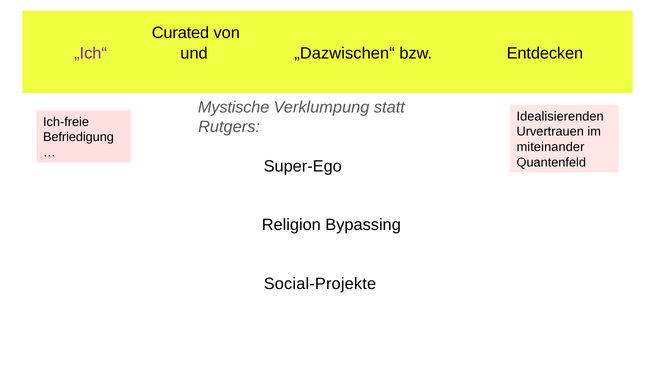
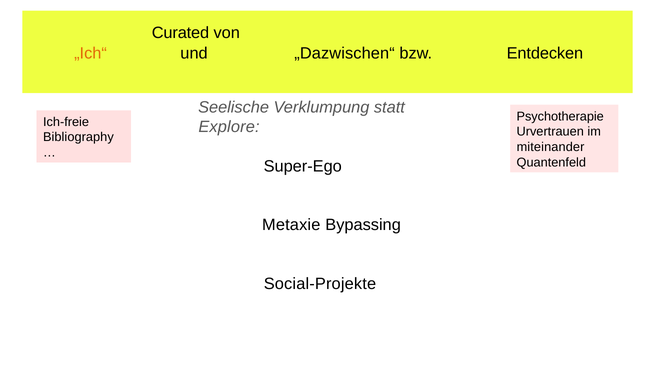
„Ich“ colour: purple -> orange
Mystische: Mystische -> Seelische
Idealisierenden: Idealisierenden -> Psychotherapie
Rutgers: Rutgers -> Explore
Befriedigung: Befriedigung -> Bibliography
Religion: Religion -> Metaxie
